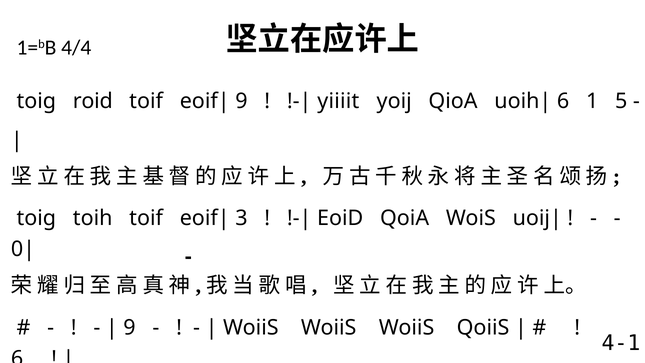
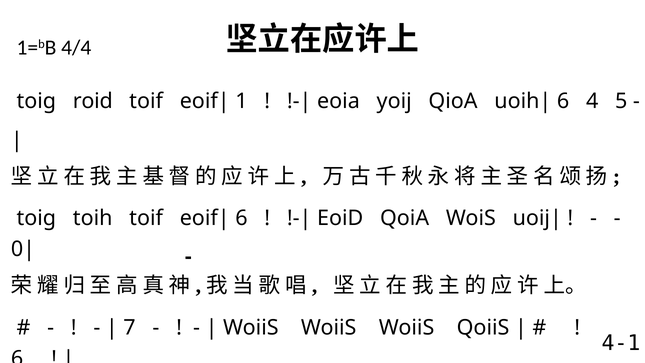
9 at (241, 101): 9 -> 1
yiiiit: yiiiit -> eoia
1: 1 -> 4
3 at (241, 218): 3 -> 6
9 at (130, 327): 9 -> 7
